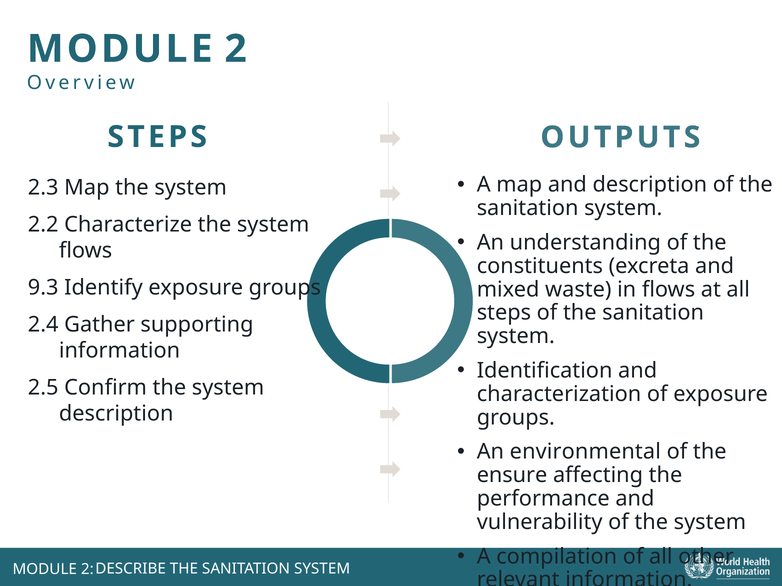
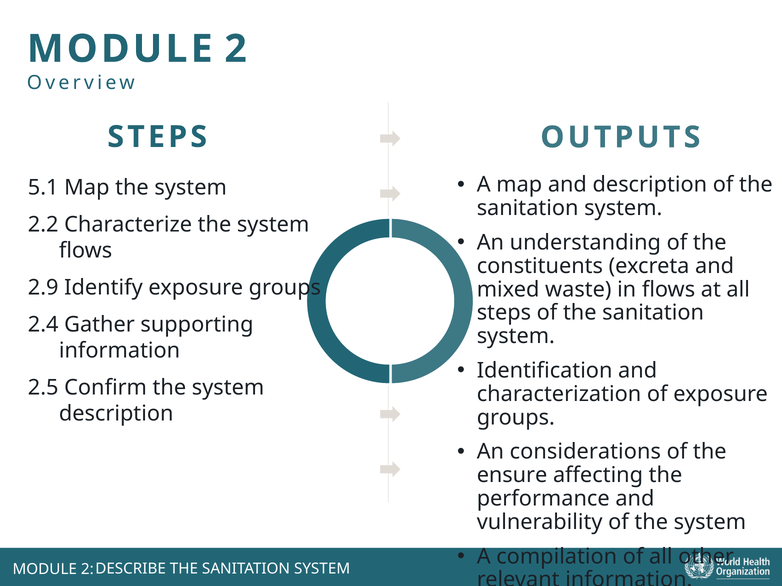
2.3: 2.3 -> 5.1
9.3: 9.3 -> 2.9
environmental: environmental -> considerations
